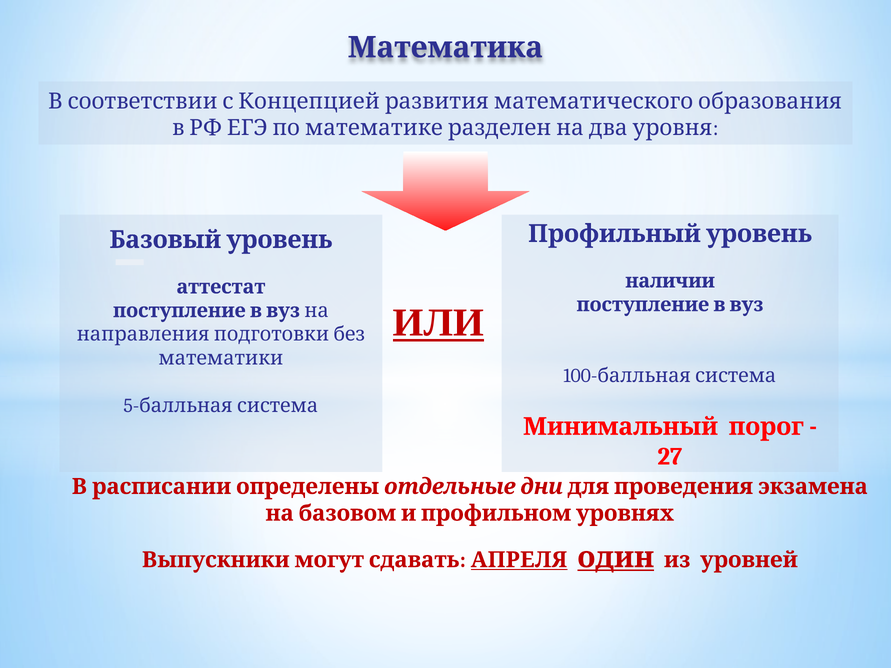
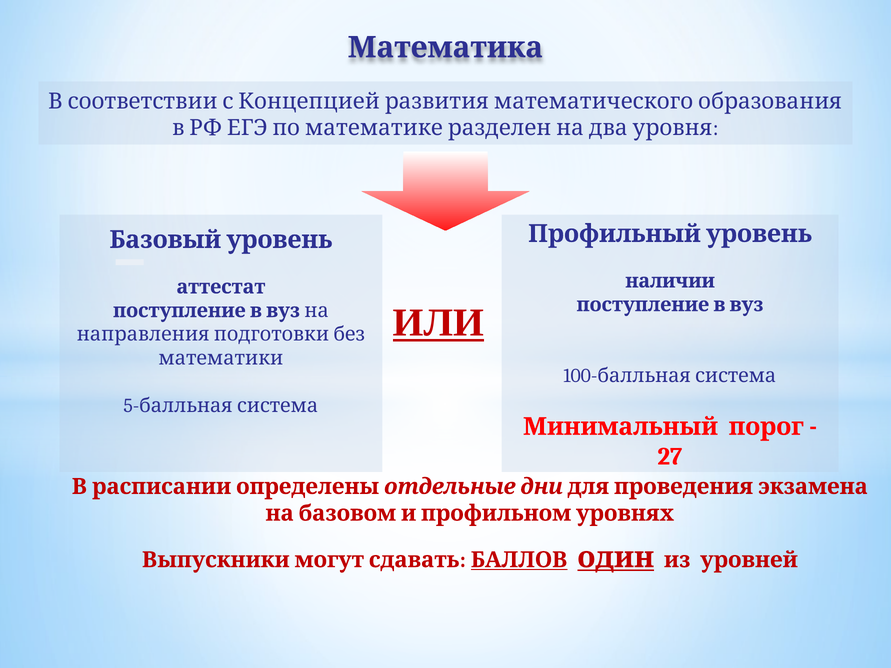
АПРЕЛЯ: АПРЕЛЯ -> БАЛЛОВ
